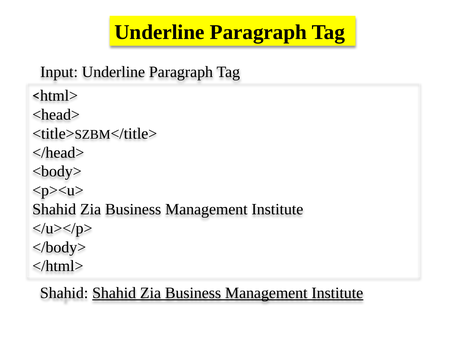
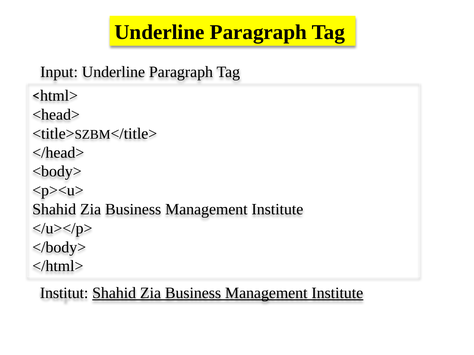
Shahid at (64, 293): Shahid -> Institut
